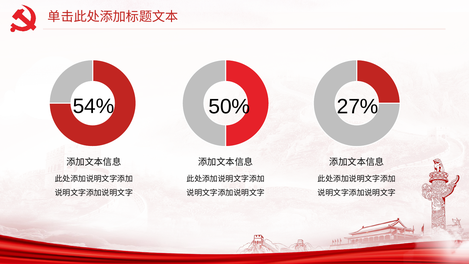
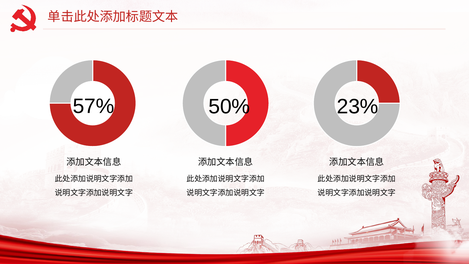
54%: 54% -> 57%
27%: 27% -> 23%
